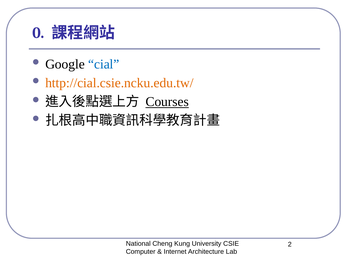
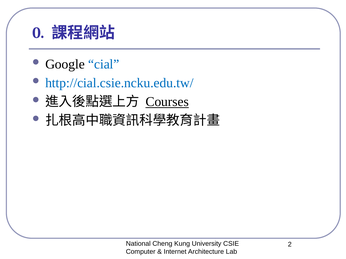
http://cial.csie.ncku.edu.tw/ colour: orange -> blue
